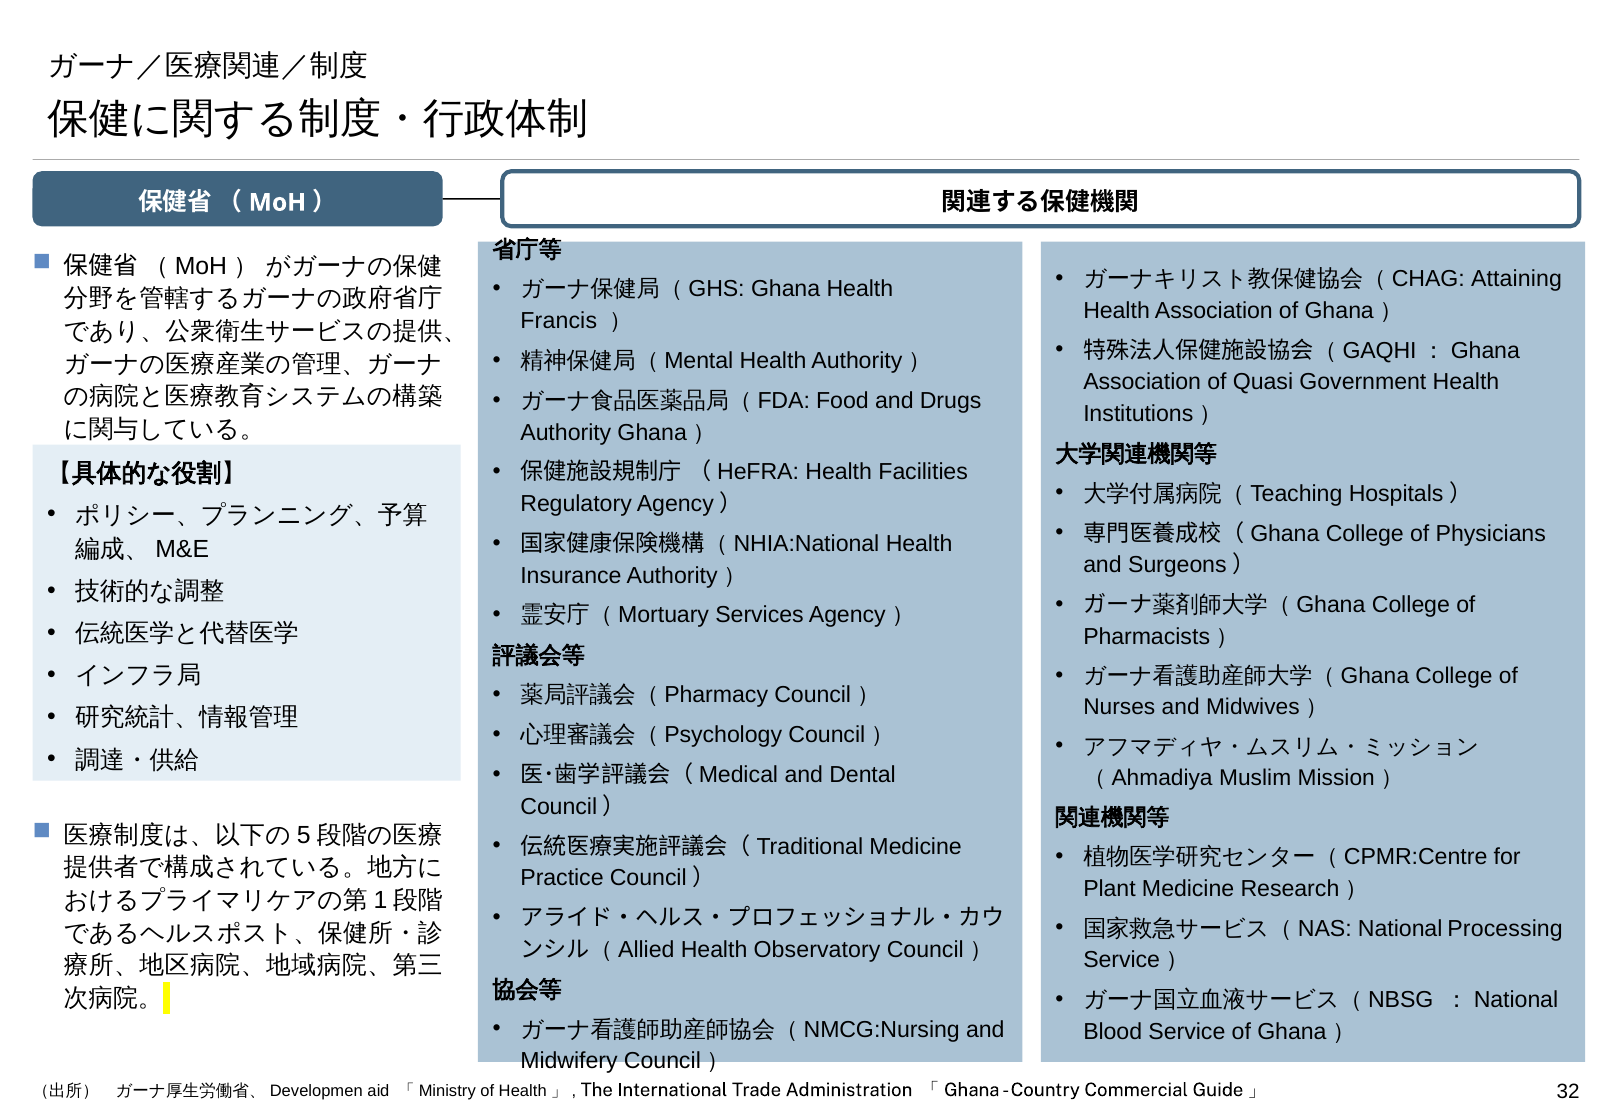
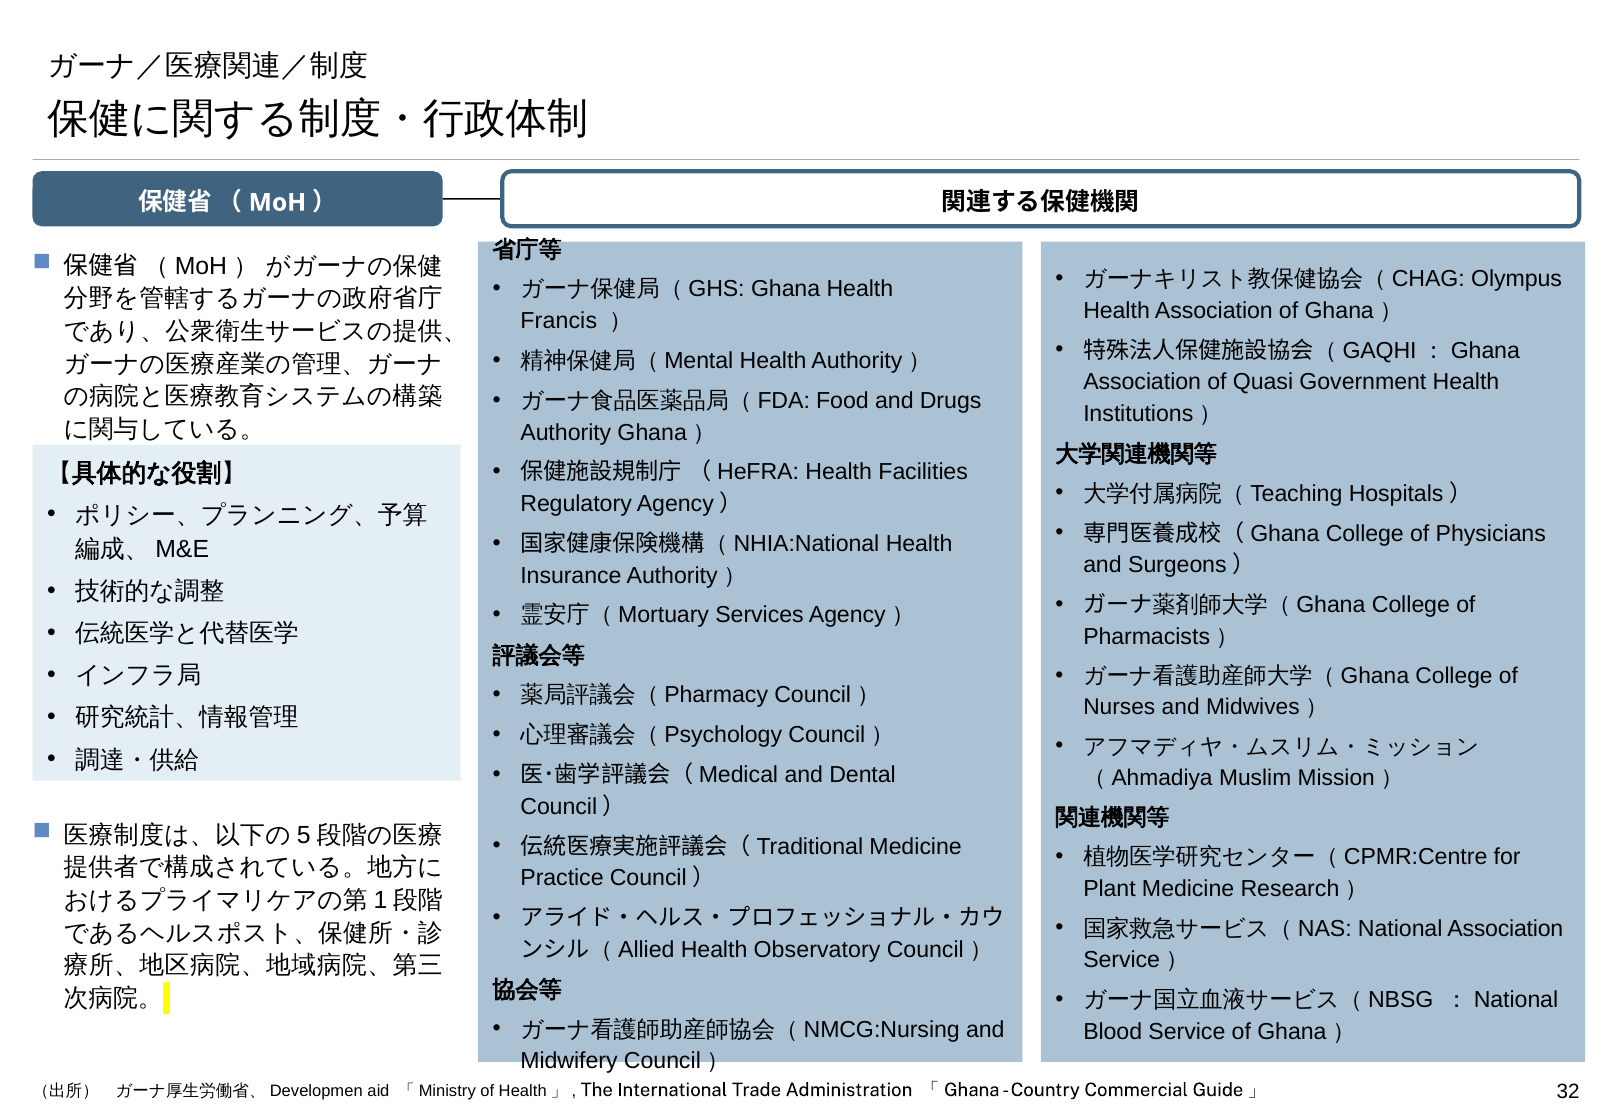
Attaining: Attaining -> Olympus
National Processing: Processing -> Association
